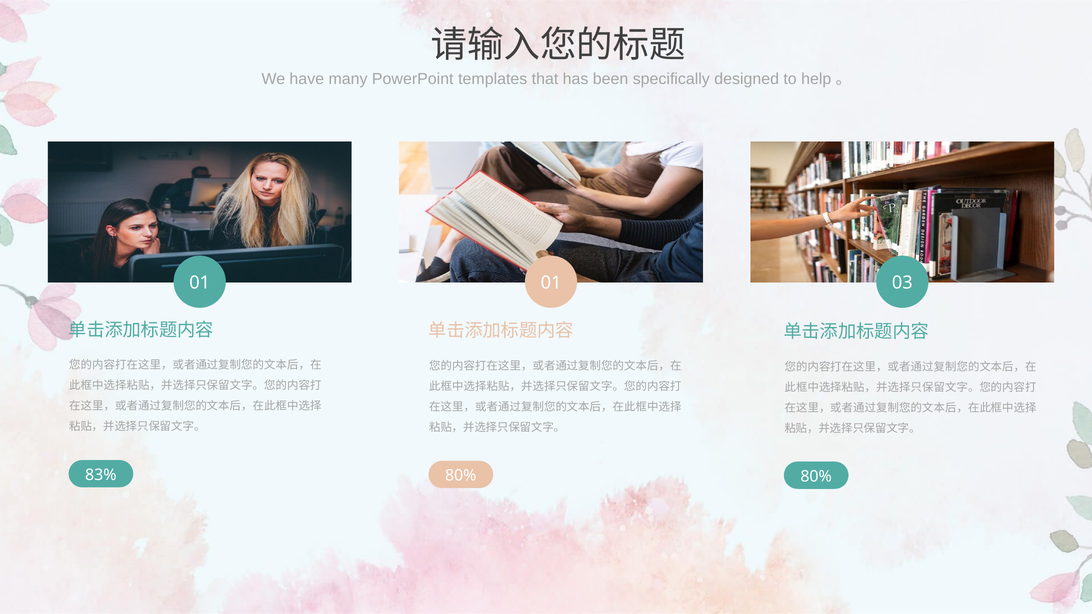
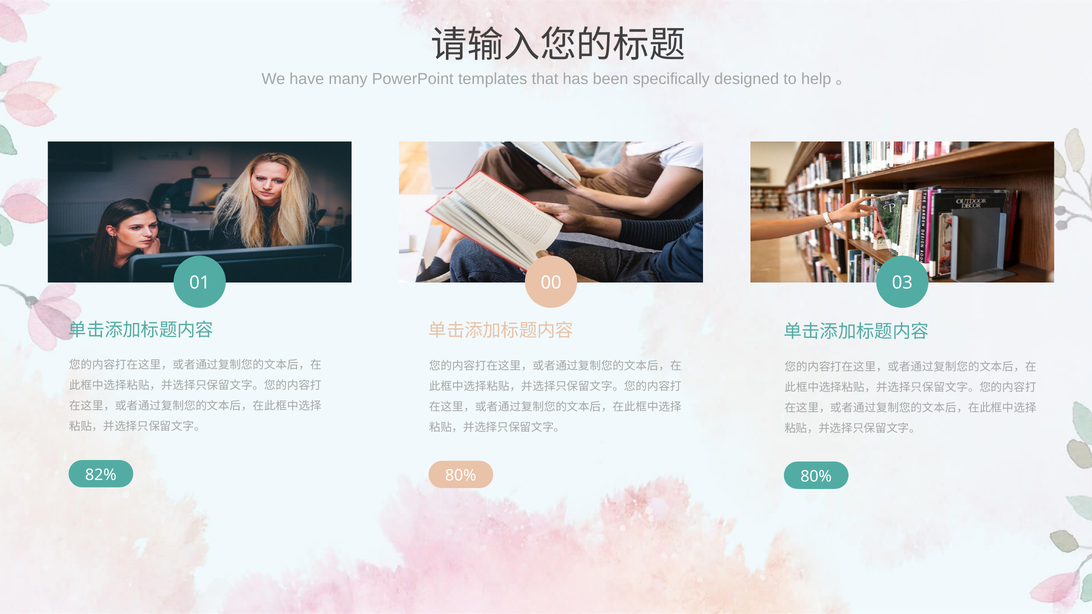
01 01: 01 -> 00
83%: 83% -> 82%
